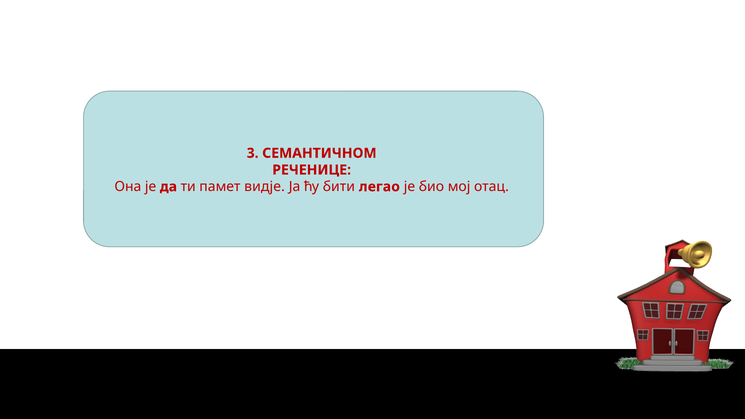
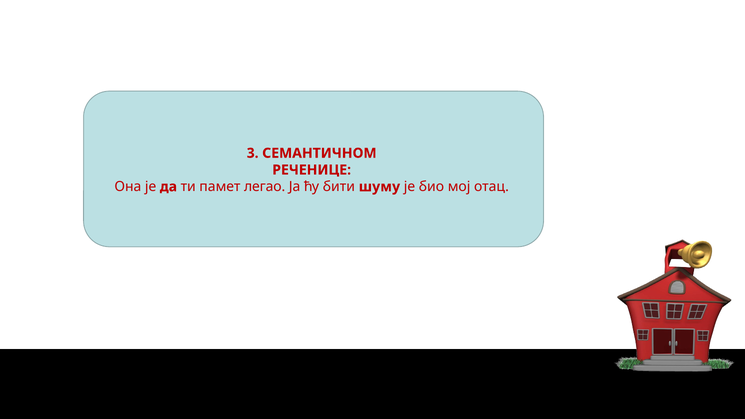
видје: видје -> легао
легао: легао -> шуму
